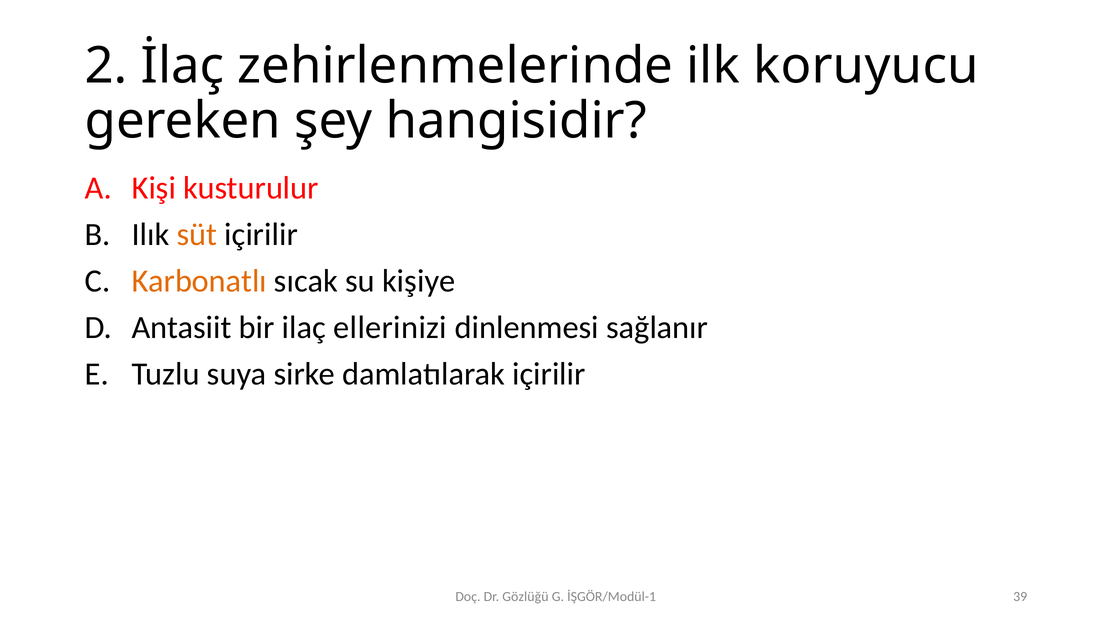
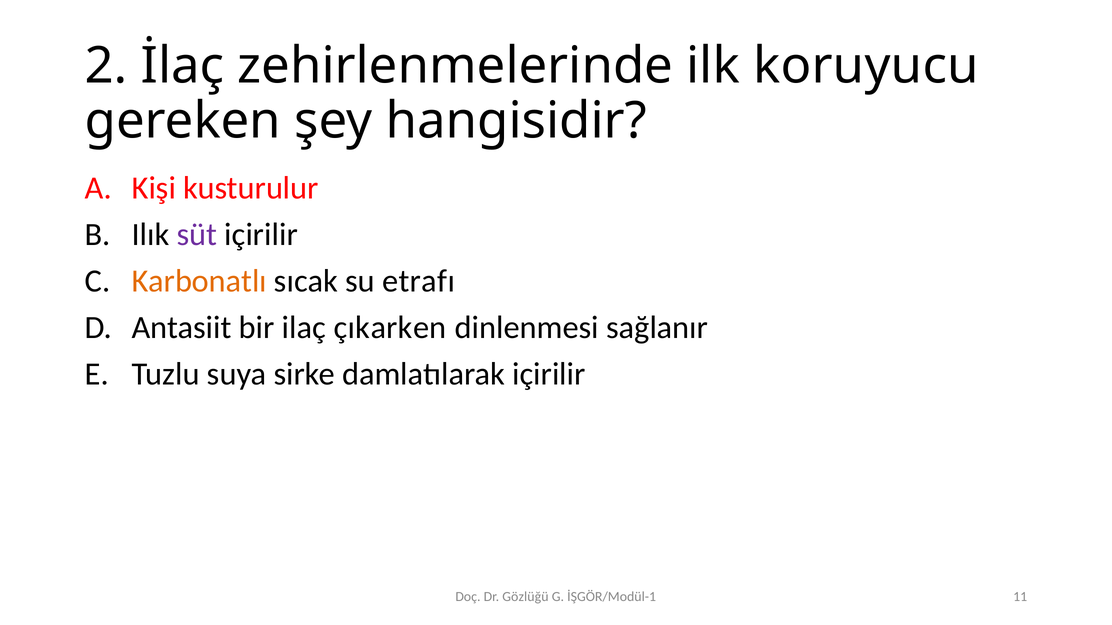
süt colour: orange -> purple
kişiye: kişiye -> etrafı
ellerinizi: ellerinizi -> çıkarken
39: 39 -> 11
